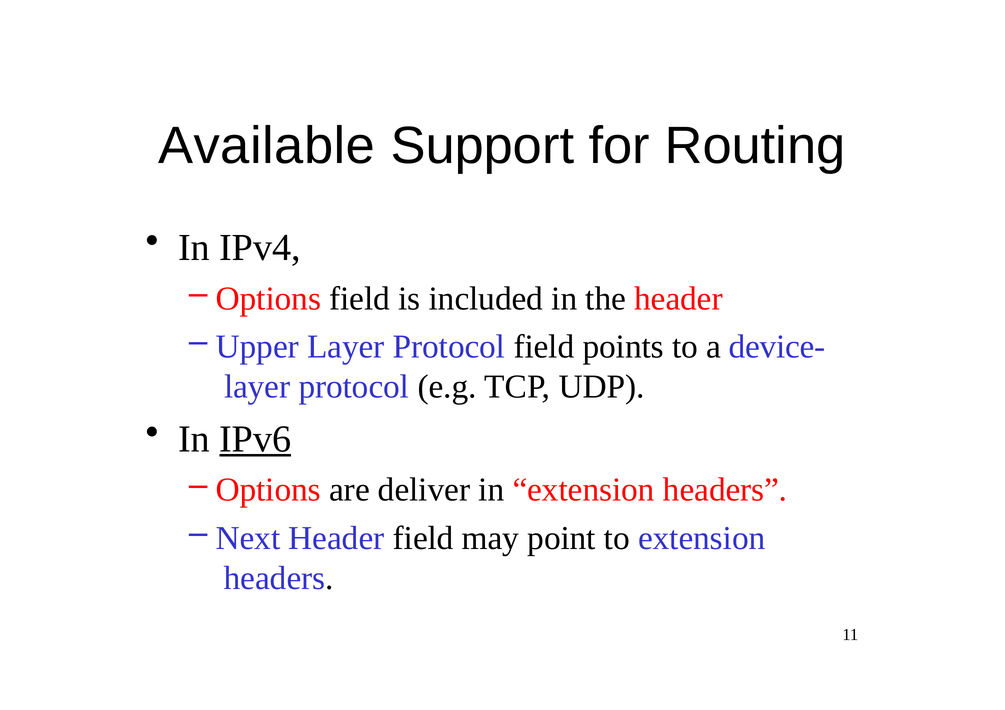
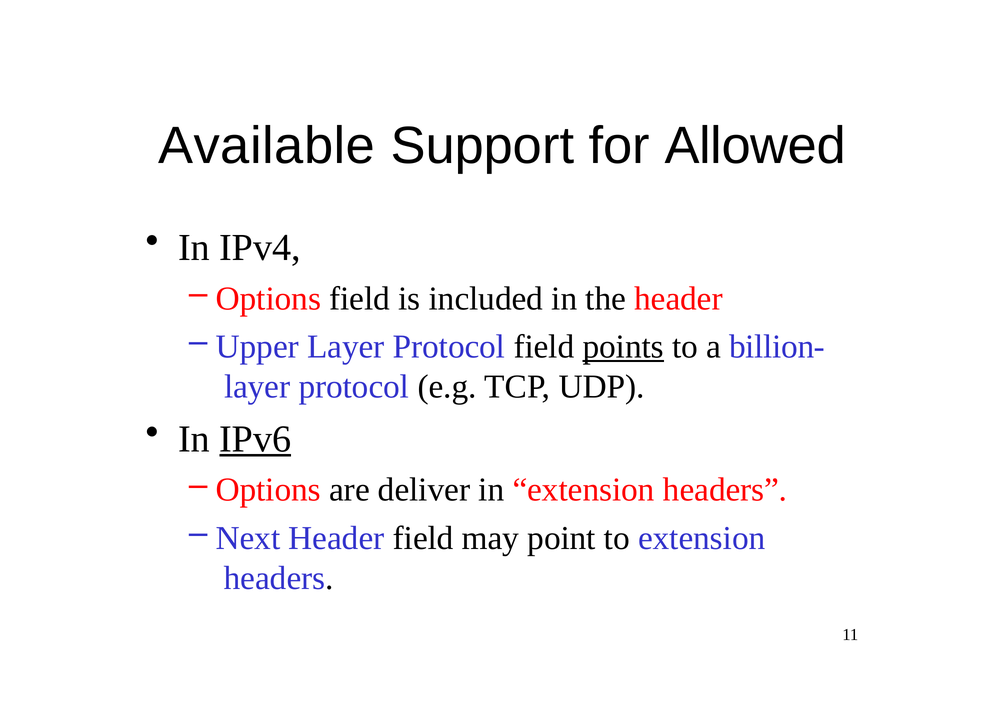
Routing: Routing -> Allowed
points underline: none -> present
device-: device- -> billion-
